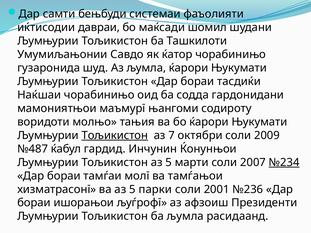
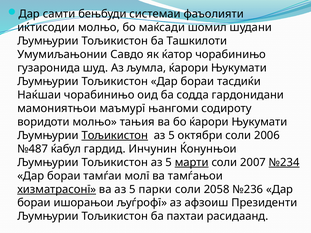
иќтисодии давраи: давраи -> молњо
7 at (172, 135): 7 -> 5
2009: 2009 -> 2006
марти underline: none -> present
хизматрасонї underline: none -> present
2001: 2001 -> 2058
ба љумла: љумла -> пахтаи
